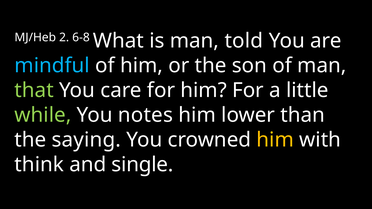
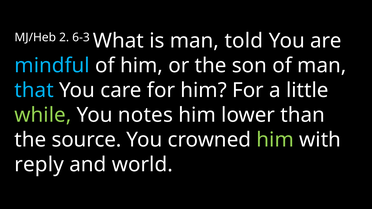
6-8: 6-8 -> 6-3
that colour: light green -> light blue
saying: saying -> source
him at (275, 140) colour: yellow -> light green
think: think -> reply
single: single -> world
